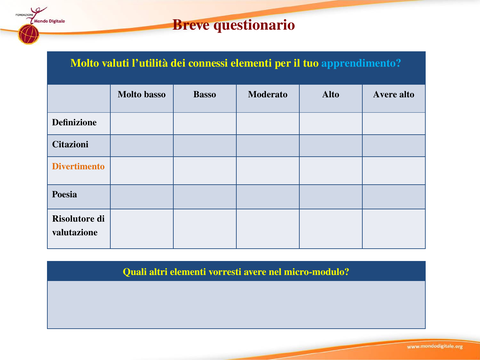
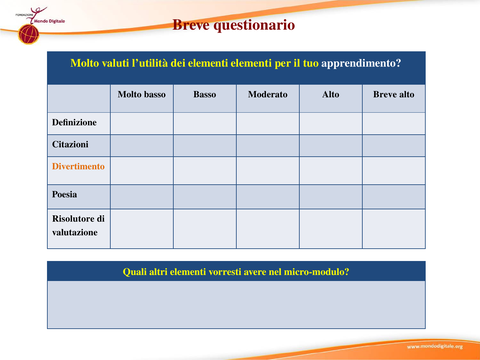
dei connessi: connessi -> elementi
apprendimento colour: light blue -> white
Alto Avere: Avere -> Breve
